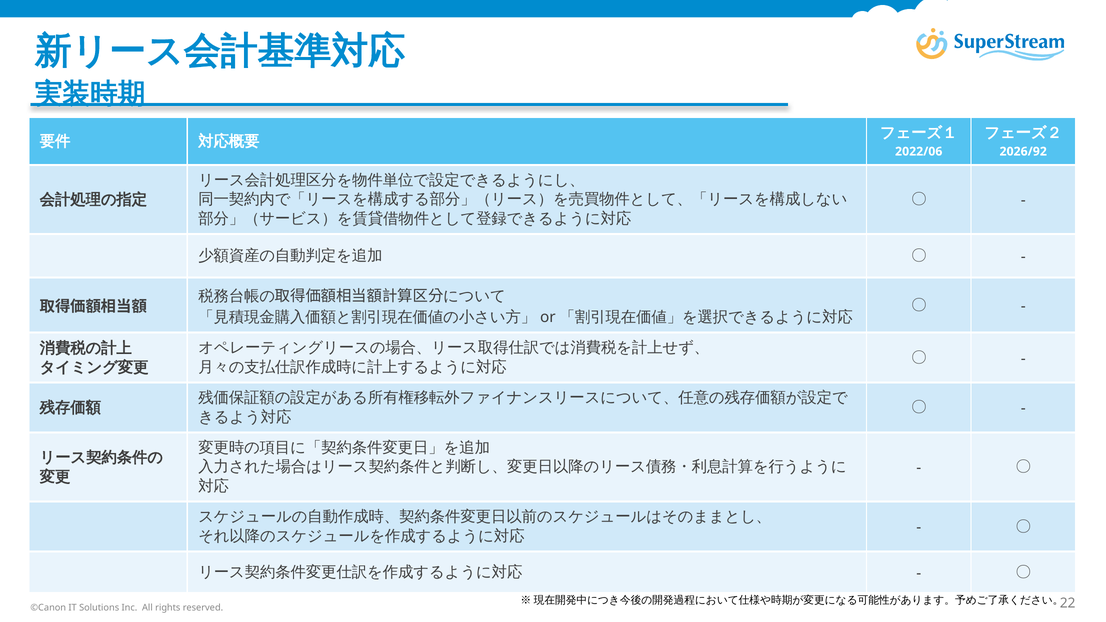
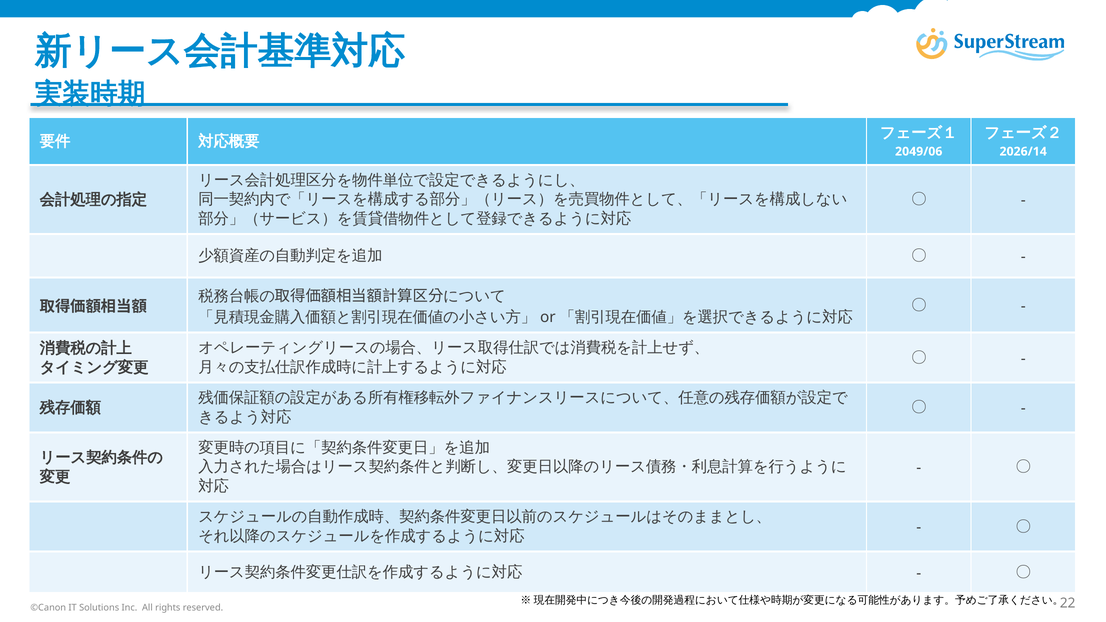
2022/06: 2022/06 -> 2049/06
2026/92: 2026/92 -> 2026/14
